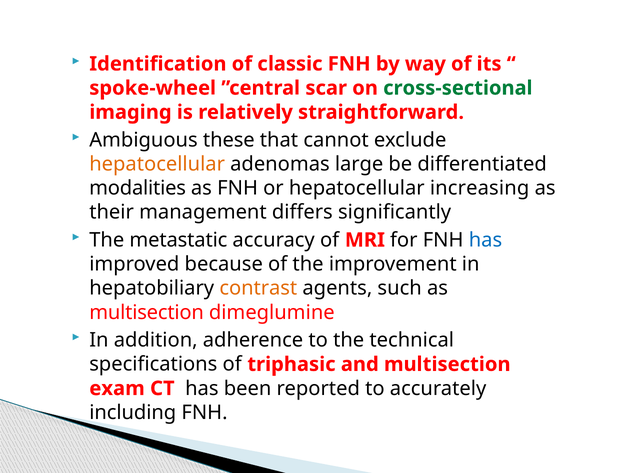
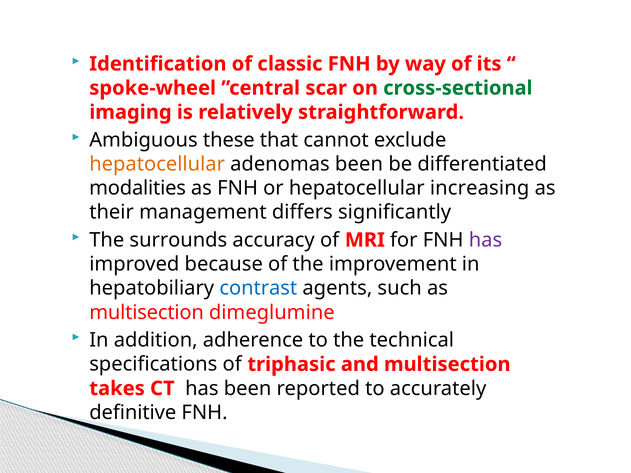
adenomas large: large -> been
metastatic: metastatic -> surrounds
has at (485, 240) colour: blue -> purple
contrast colour: orange -> blue
exam: exam -> takes
including: including -> definitive
